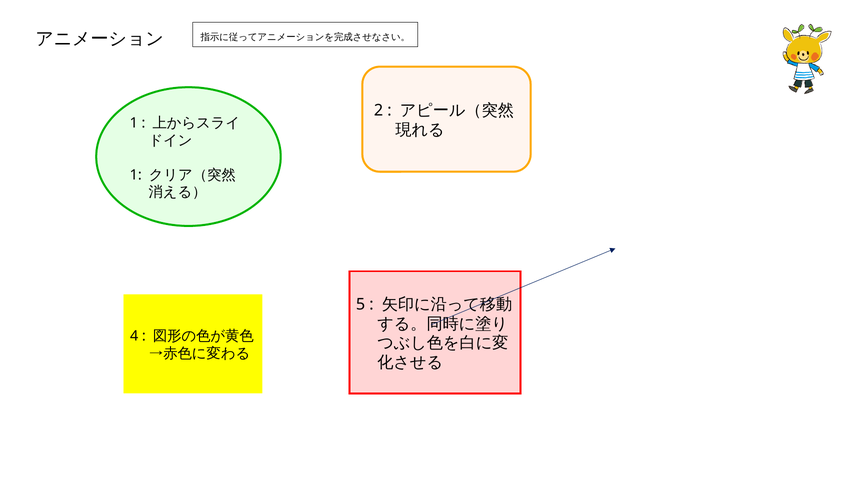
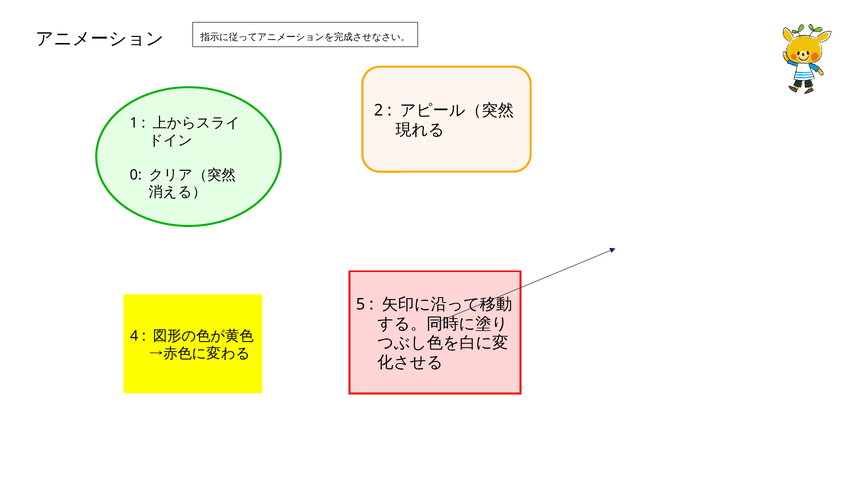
1 at (136, 175): 1 -> 0
